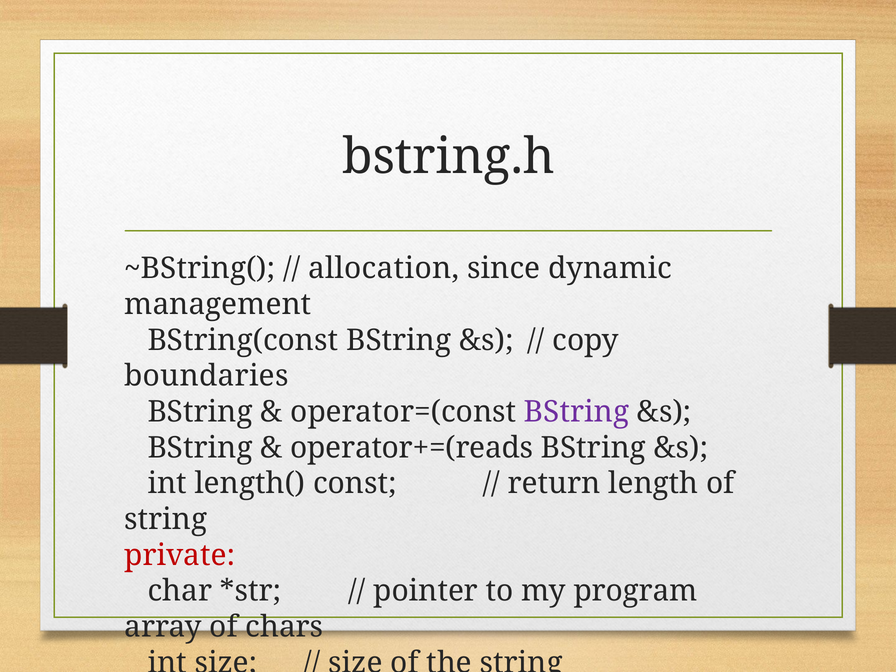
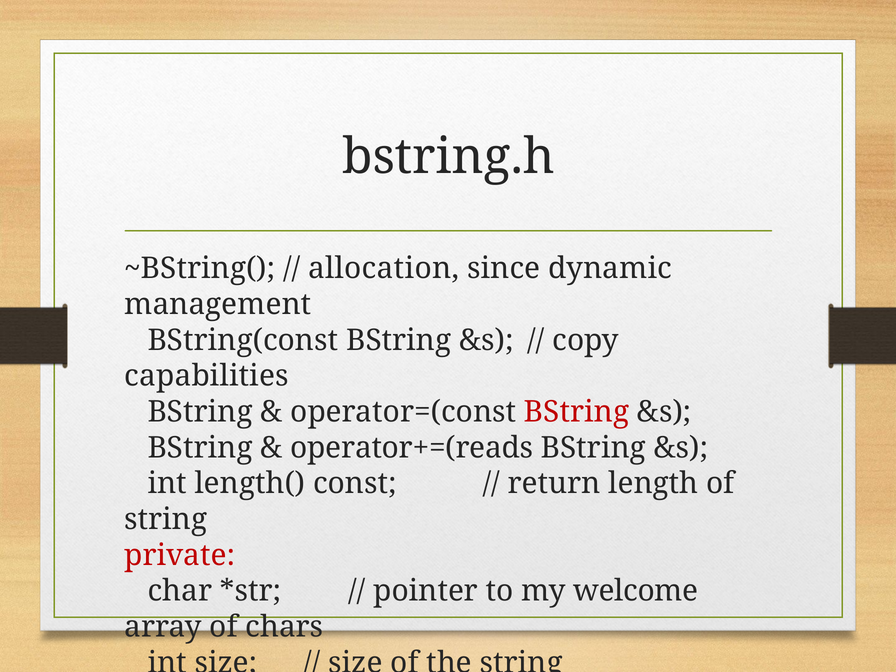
boundaries: boundaries -> capabilities
BString at (577, 412) colour: purple -> red
program: program -> welcome
